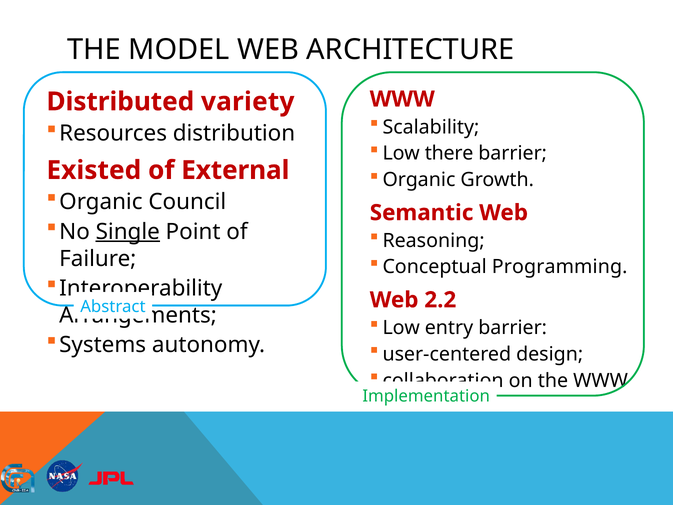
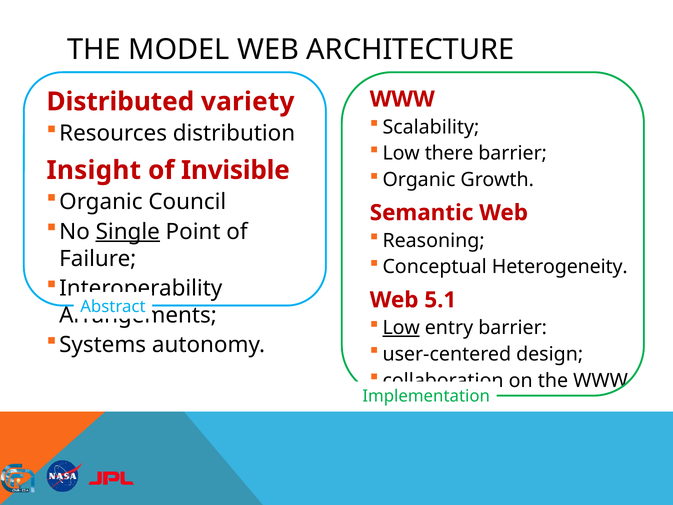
Existed: Existed -> Insight
External: External -> Invisible
Programming: Programming -> Heterogeneity
2.2: 2.2 -> 5.1
Low at (401, 328) underline: none -> present
